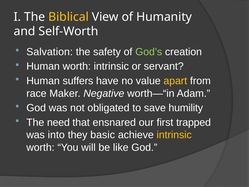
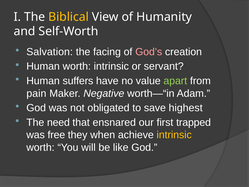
safety: safety -> facing
God’s colour: light green -> pink
apart colour: yellow -> light green
race: race -> pain
humility: humility -> highest
into: into -> free
basic: basic -> when
